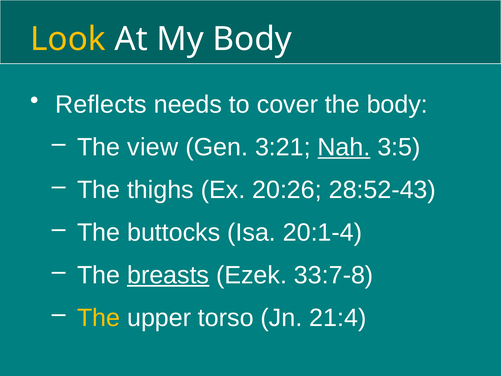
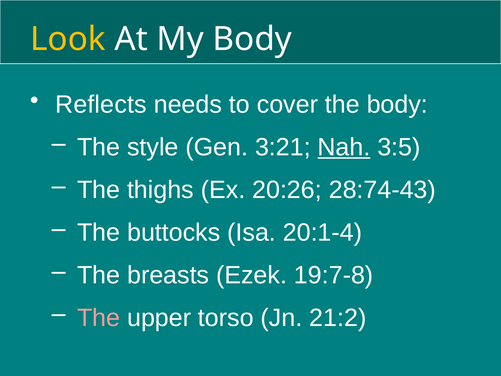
view: view -> style
28:52-43: 28:52-43 -> 28:74-43
breasts underline: present -> none
33:7-8: 33:7-8 -> 19:7-8
The at (99, 318) colour: yellow -> pink
21:4: 21:4 -> 21:2
